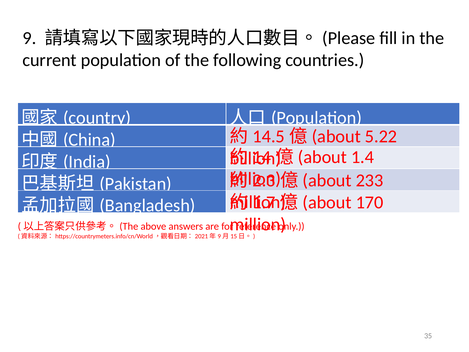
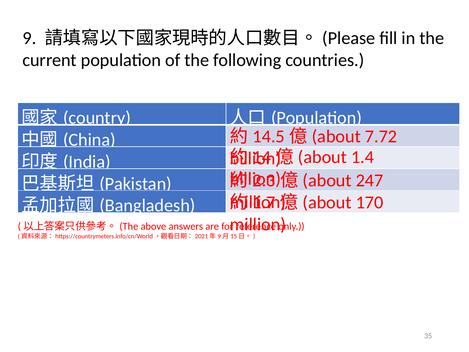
5.22: 5.22 -> 7.72
233: 233 -> 247
